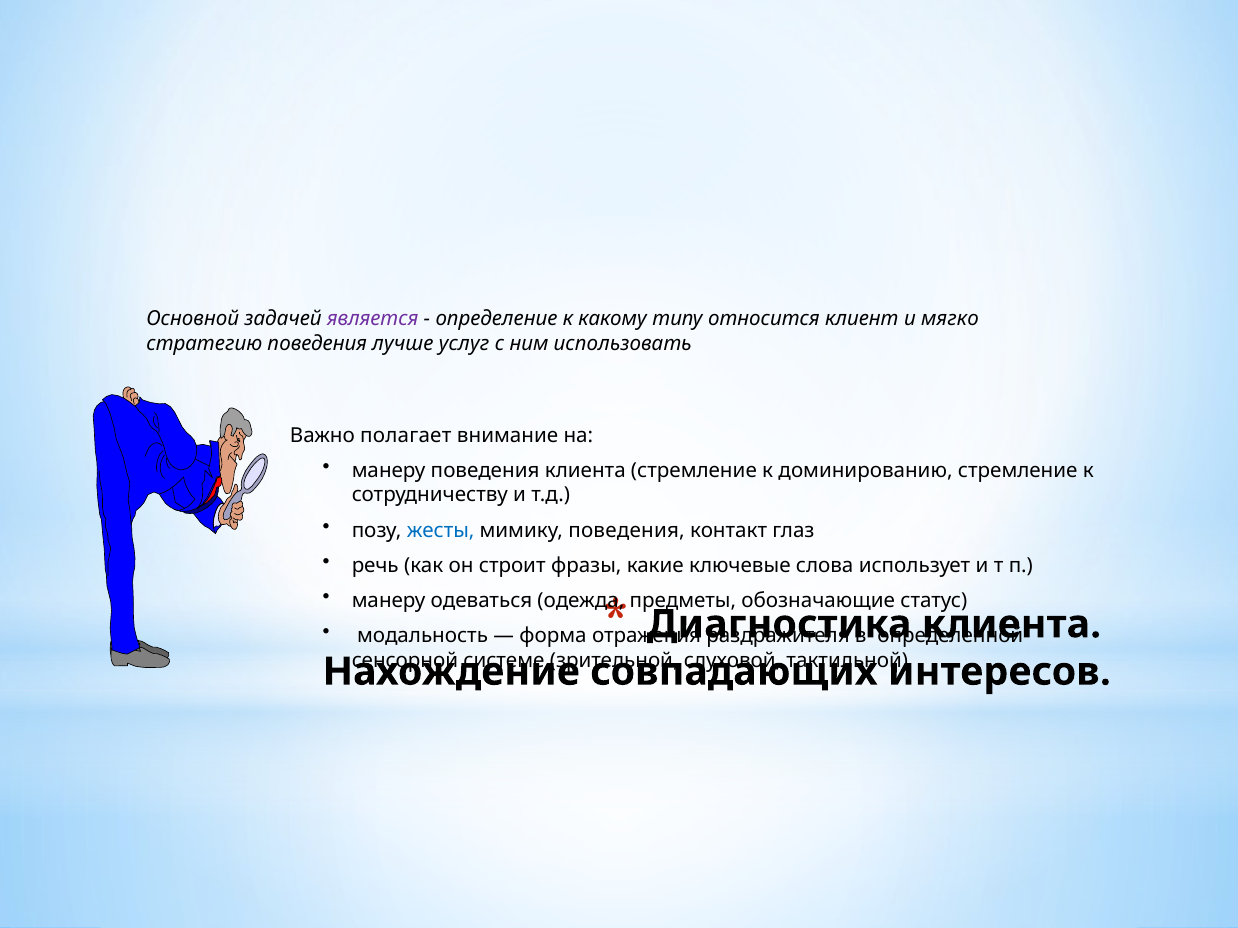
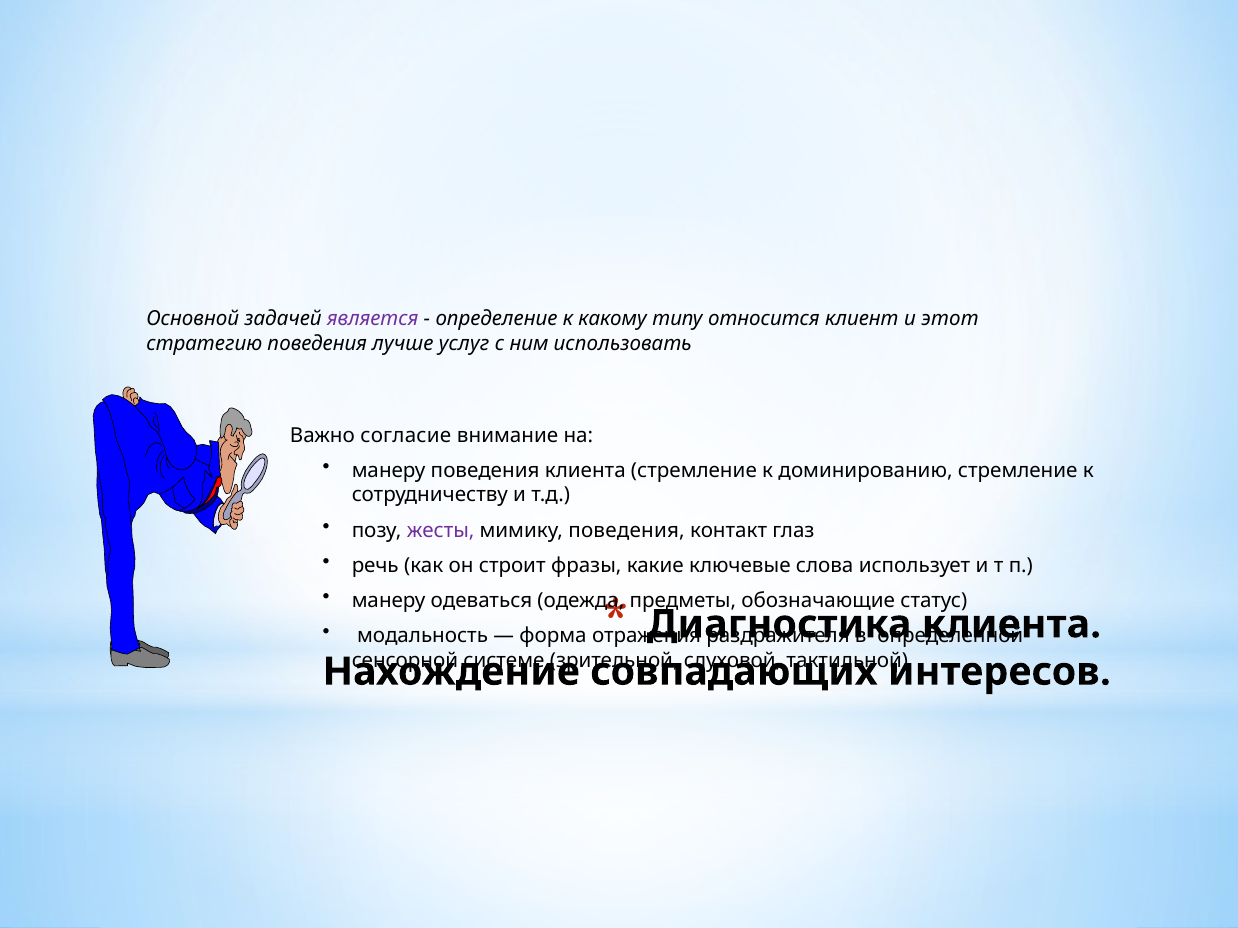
мягко: мягко -> этот
полагает: полагает -> согласие
жесты colour: blue -> purple
